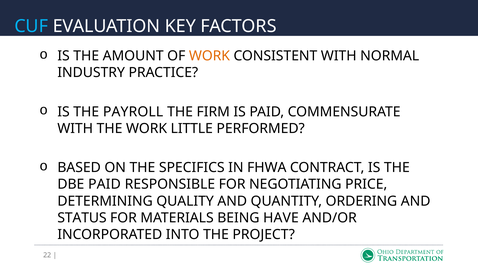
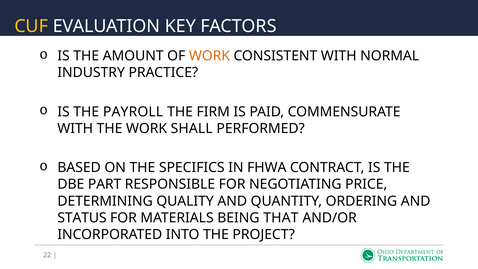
CUF colour: light blue -> yellow
LITTLE: LITTLE -> SHALL
DBE PAID: PAID -> PART
HAVE: HAVE -> THAT
